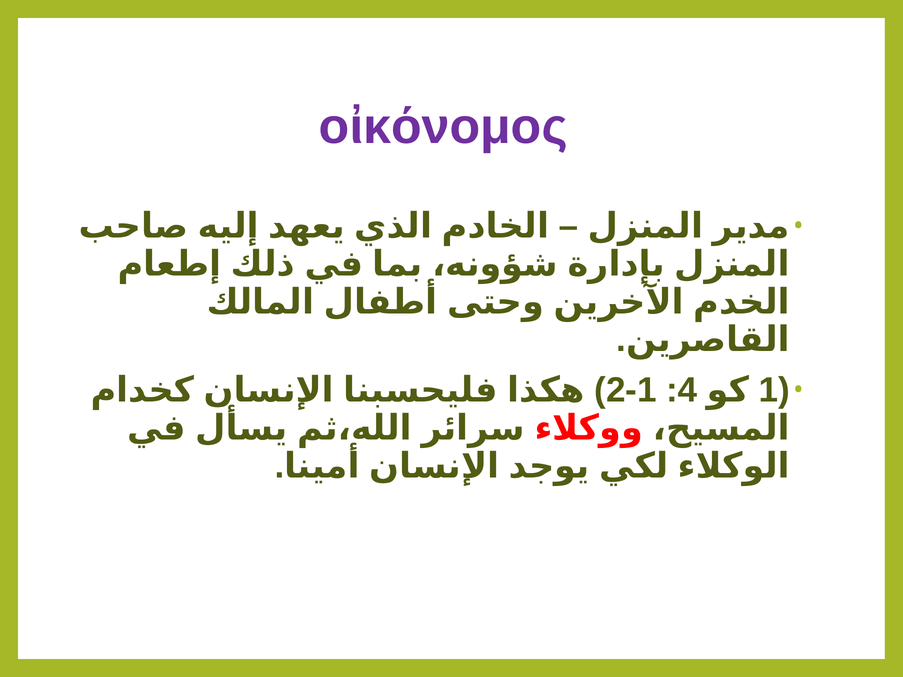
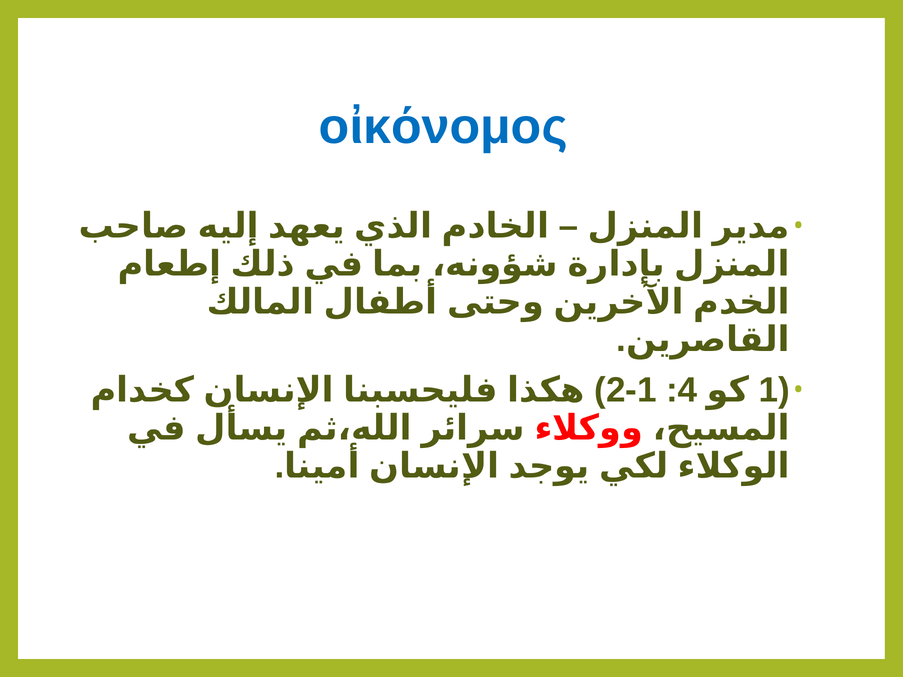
οἰκόνoμος colour: purple -> blue
